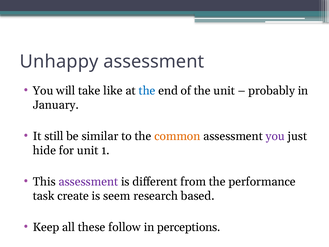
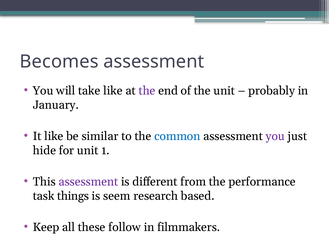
Unhappy: Unhappy -> Becomes
the at (147, 91) colour: blue -> purple
It still: still -> like
common colour: orange -> blue
create: create -> things
perceptions: perceptions -> filmmakers
